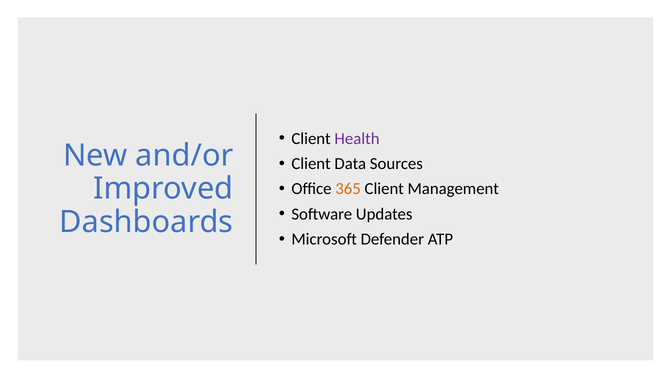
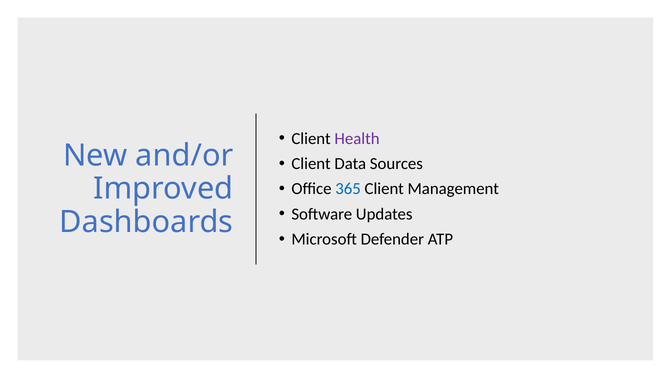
365 colour: orange -> blue
